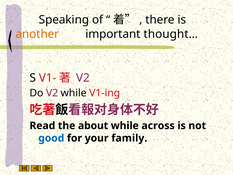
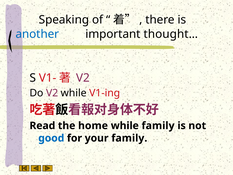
another colour: orange -> blue
about: about -> home
while across: across -> family
